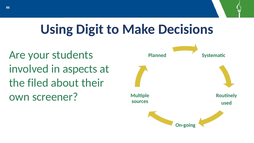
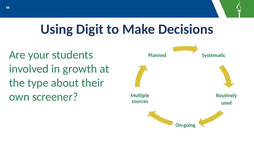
aspects: aspects -> growth
filed: filed -> type
